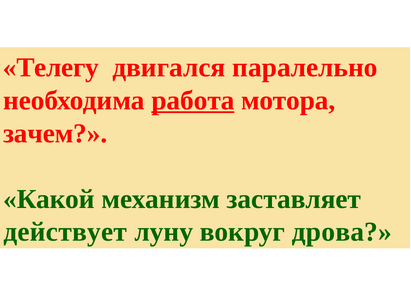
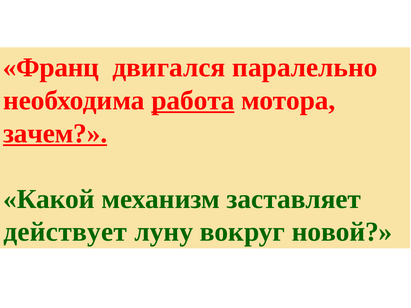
Телегу: Телегу -> Франц
зачем underline: none -> present
дрова: дрова -> новой
